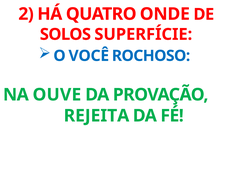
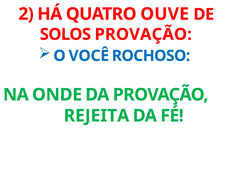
ONDE: ONDE -> OUVE
SOLOS SUPERFÍCIE: SUPERFÍCIE -> PROVAÇÃO
OUVE: OUVE -> ONDE
